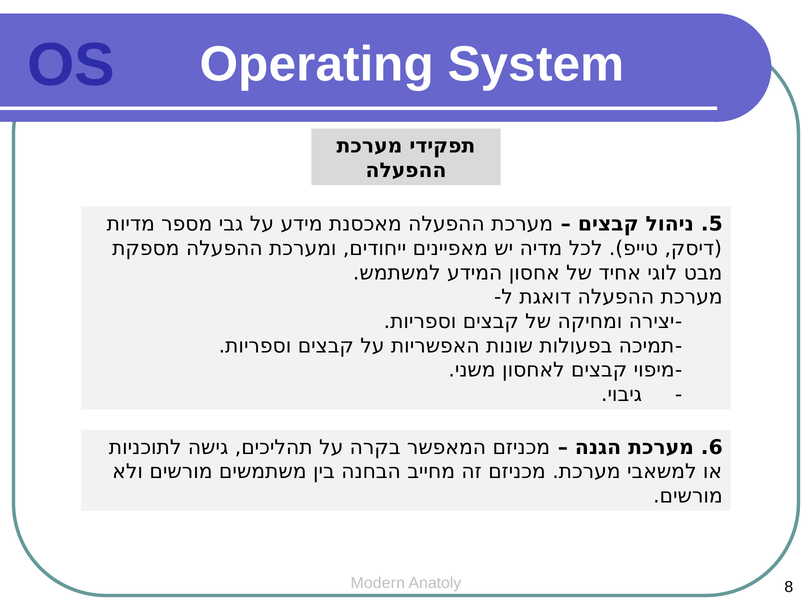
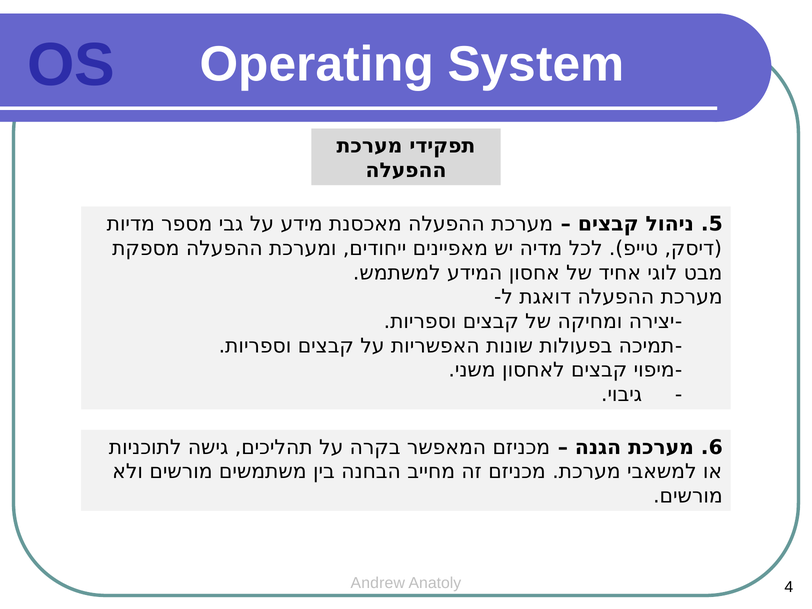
Modern: Modern -> Andrew
8: 8 -> 4
